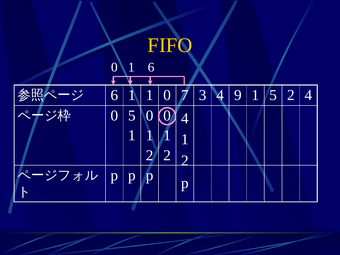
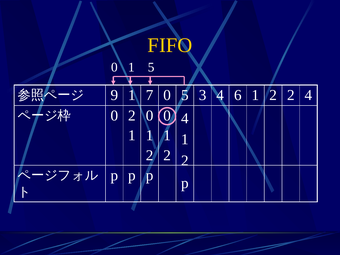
1 6: 6 -> 5
6 at (114, 95): 6 -> 9
1 1: 1 -> 7
0 7: 7 -> 5
9: 9 -> 6
5 at (273, 95): 5 -> 2
0 5: 5 -> 2
